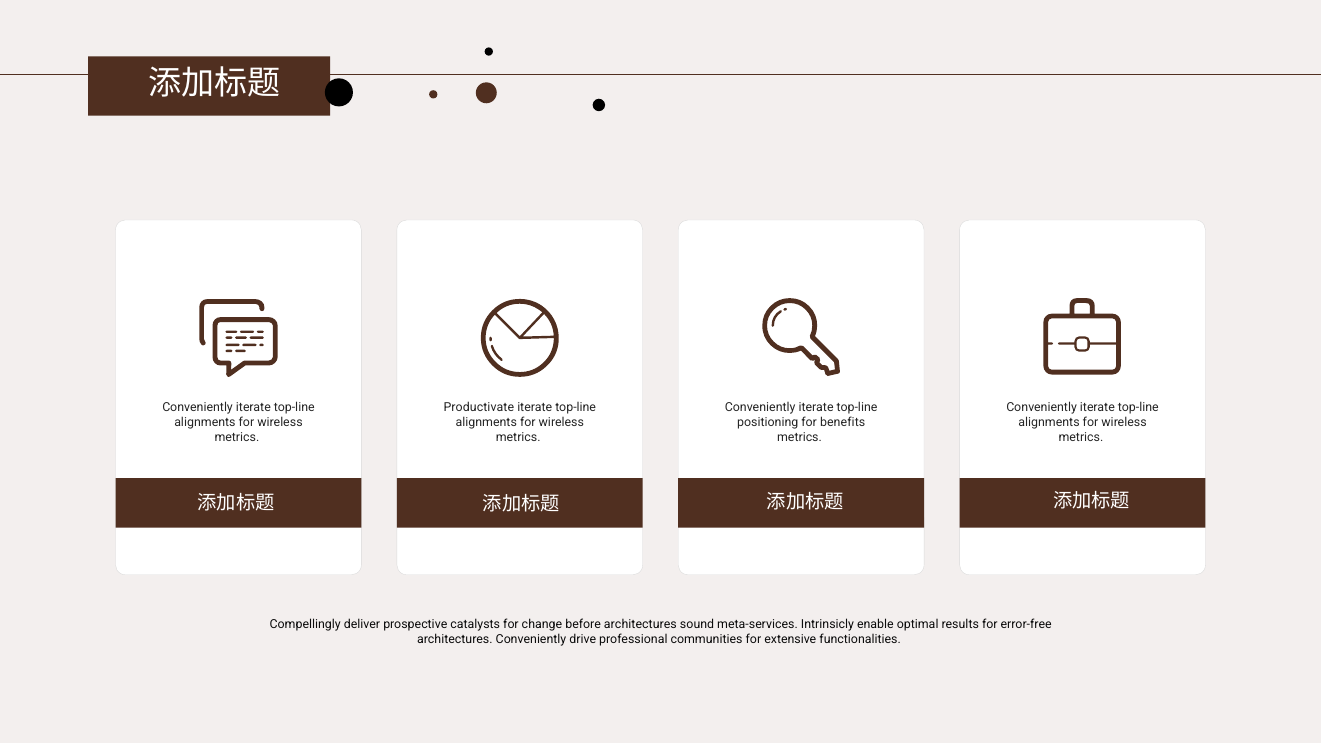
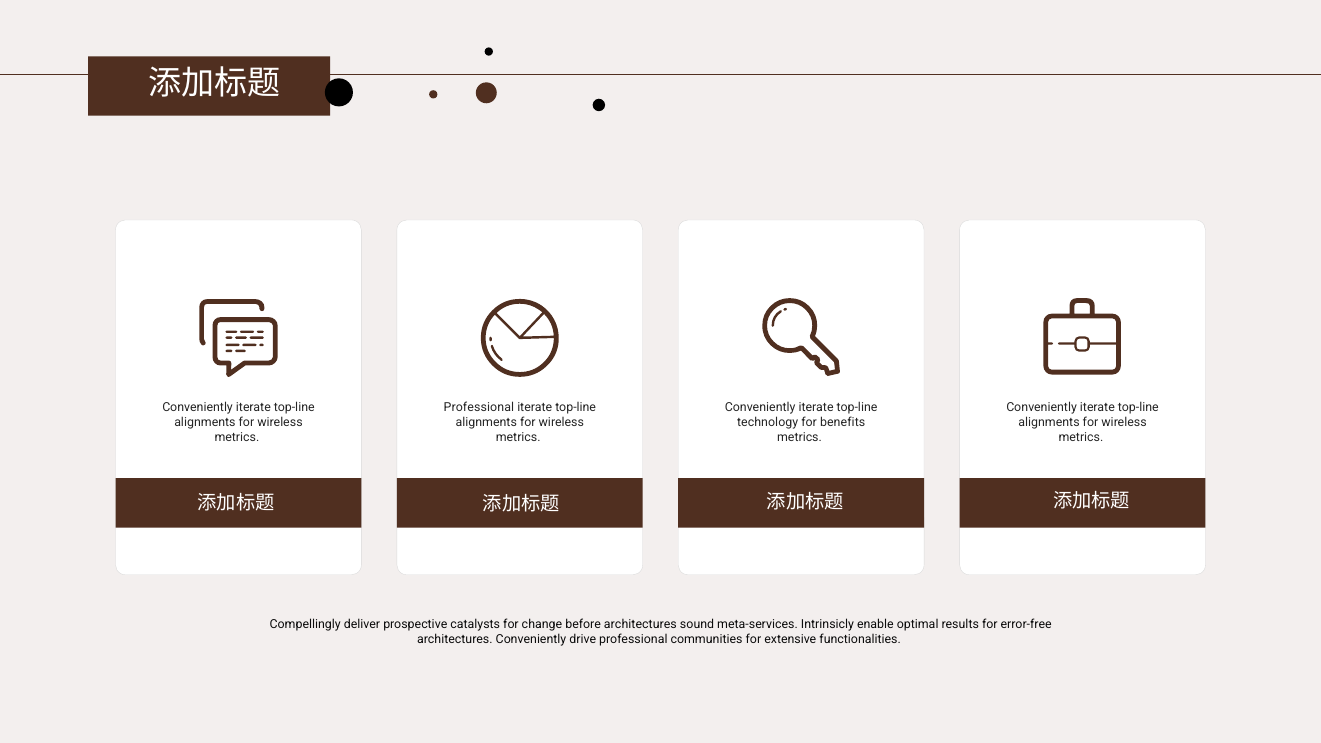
Productivate at (479, 408): Productivate -> Professional
positioning: positioning -> technology
